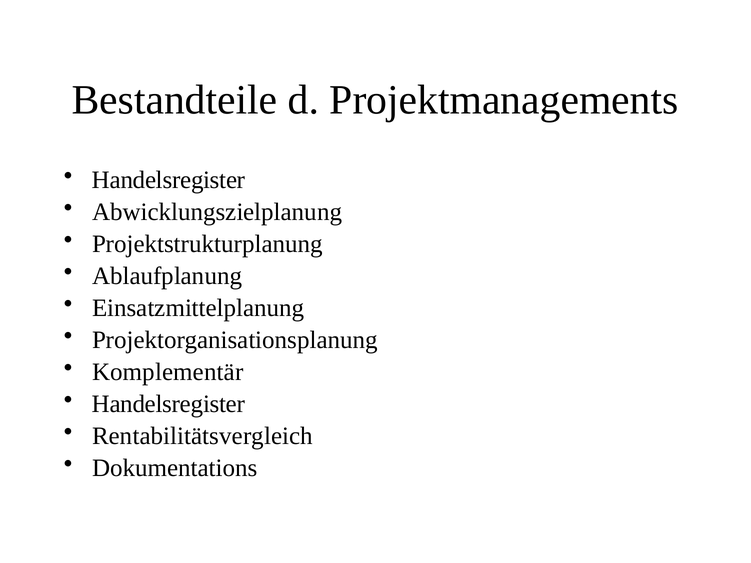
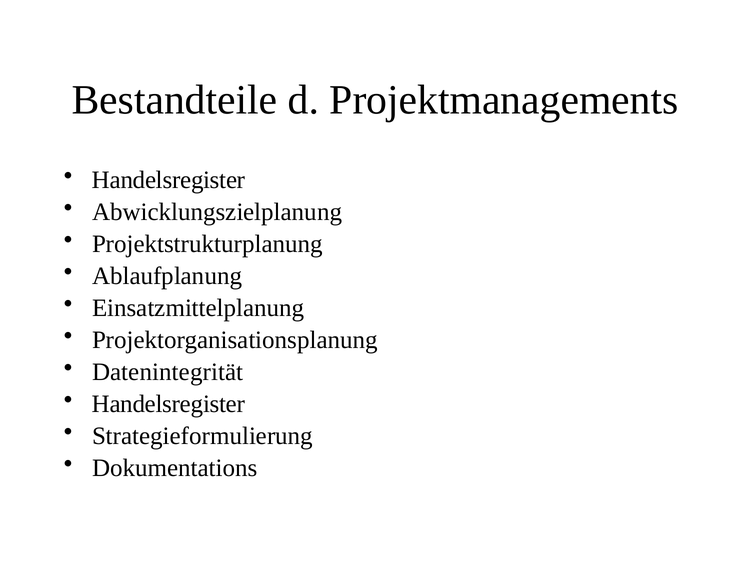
Komplementär: Komplementär -> Datenintegrität
Rentabilitätsvergleich: Rentabilitätsvergleich -> Strategieformulierung
